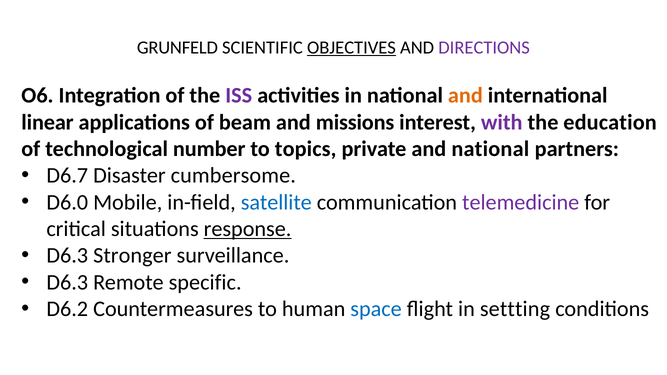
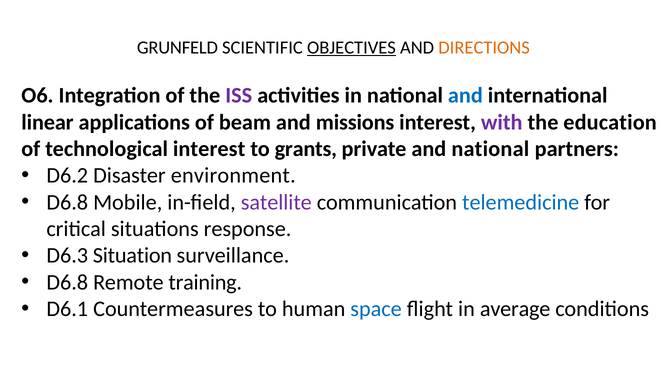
DIRECTIONS colour: purple -> orange
and at (465, 96) colour: orange -> blue
technological number: number -> interest
topics: topics -> grants
D6.7: D6.7 -> D6.2
cumbersome: cumbersome -> environment
D6.0 at (67, 202): D6.0 -> D6.8
satellite colour: blue -> purple
telemedicine colour: purple -> blue
response underline: present -> none
Stronger: Stronger -> Situation
D6.3 at (67, 282): D6.3 -> D6.8
specific: specific -> training
D6.2: D6.2 -> D6.1
settting: settting -> average
